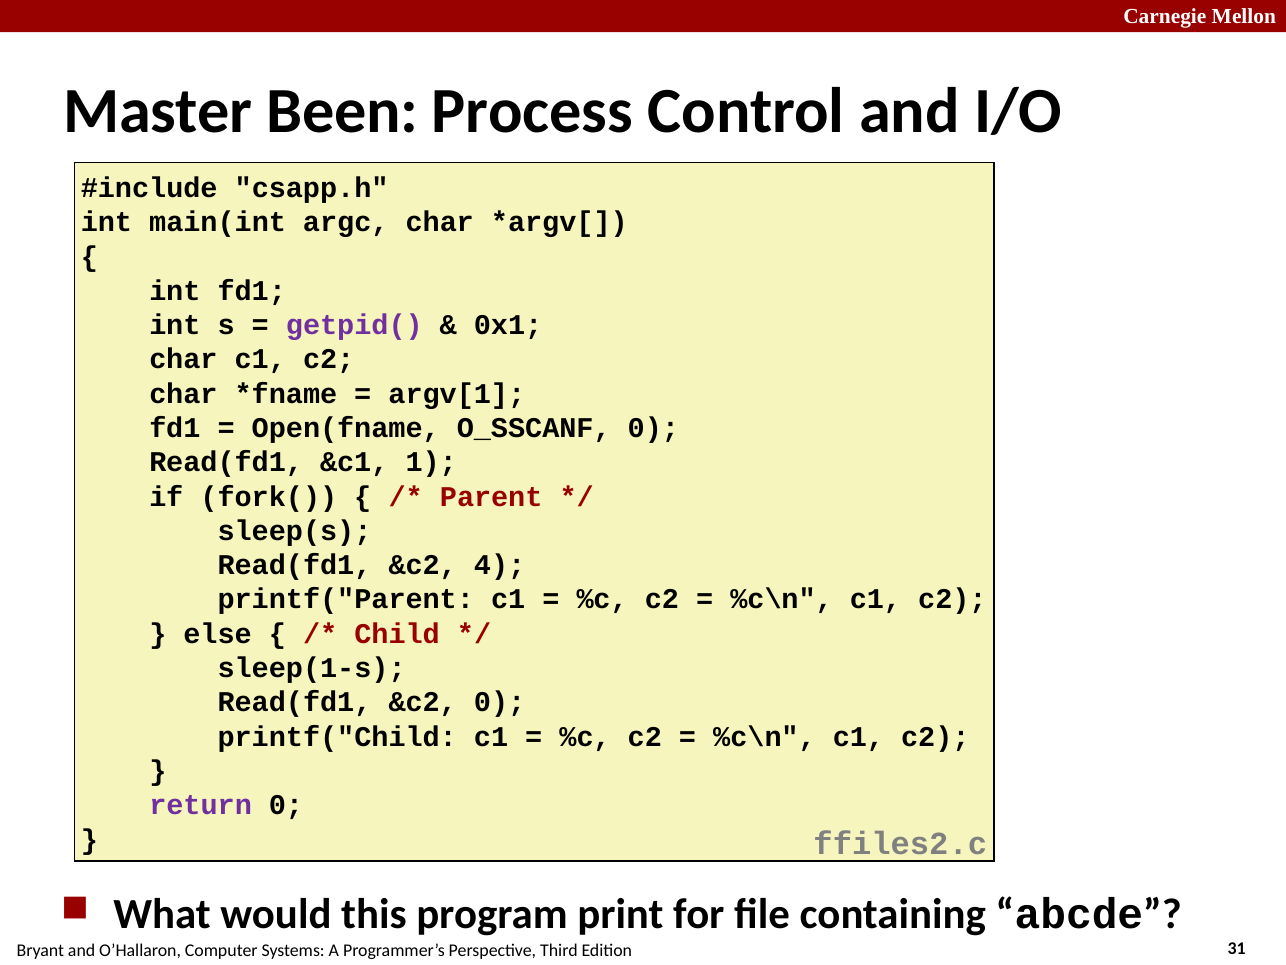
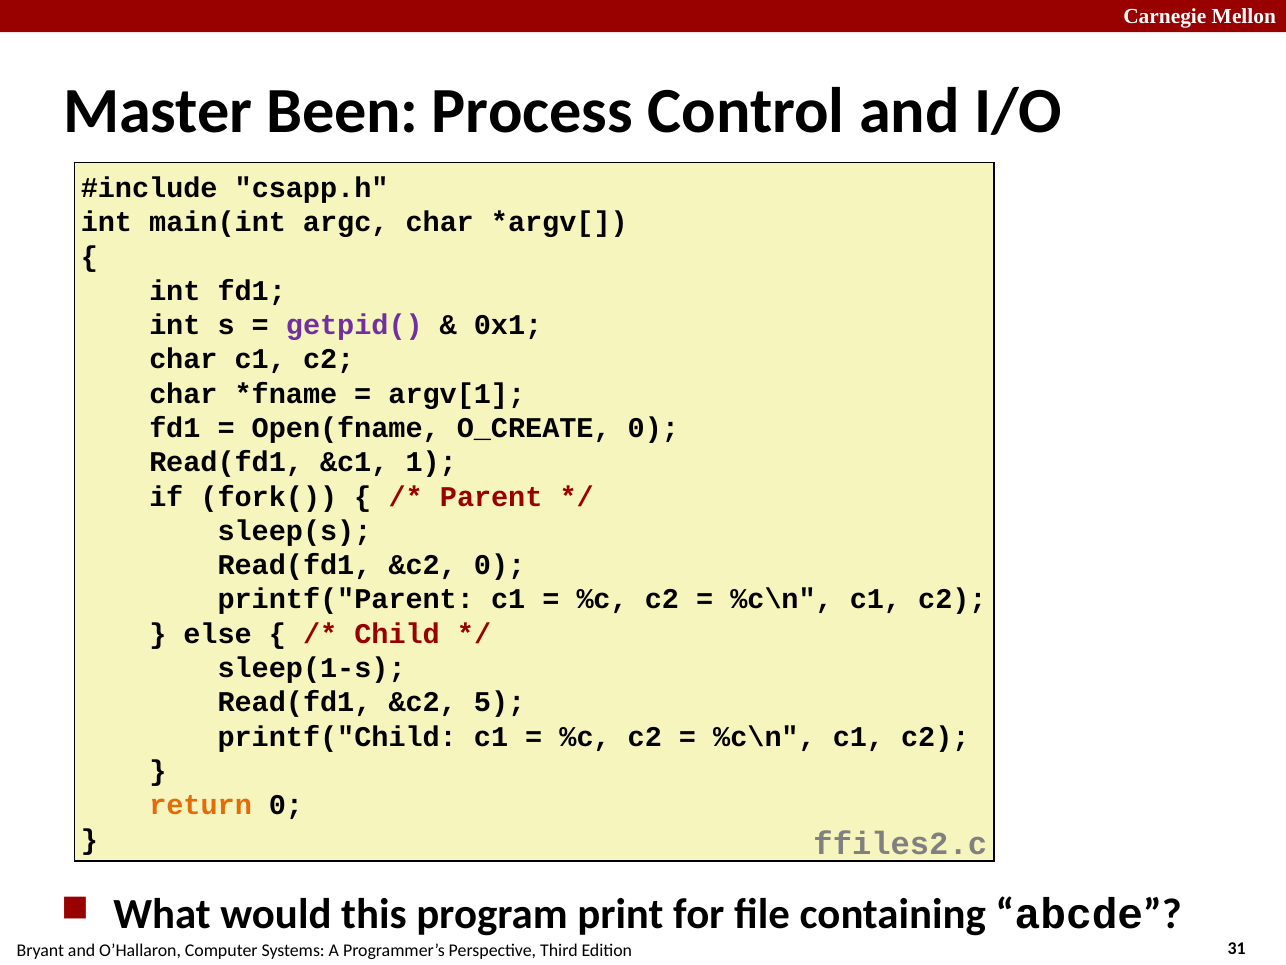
O_SSCANF: O_SSCANF -> O_CREATE
&c2 4: 4 -> 0
&c2 0: 0 -> 5
return colour: purple -> orange
